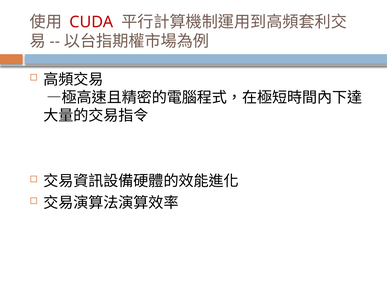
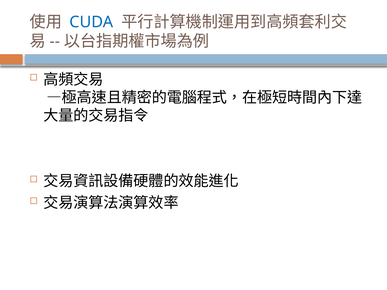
CUDA colour: red -> blue
